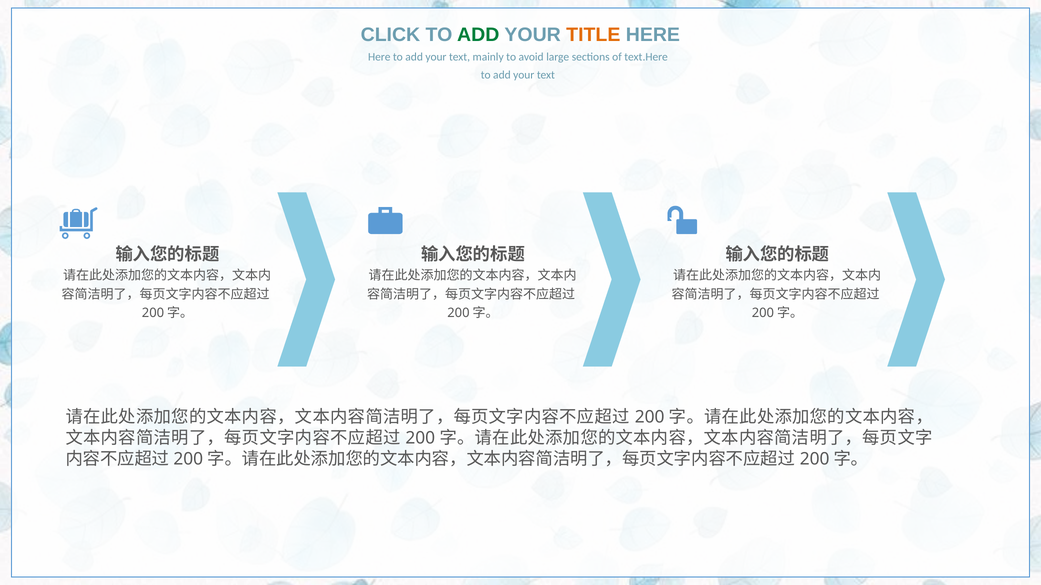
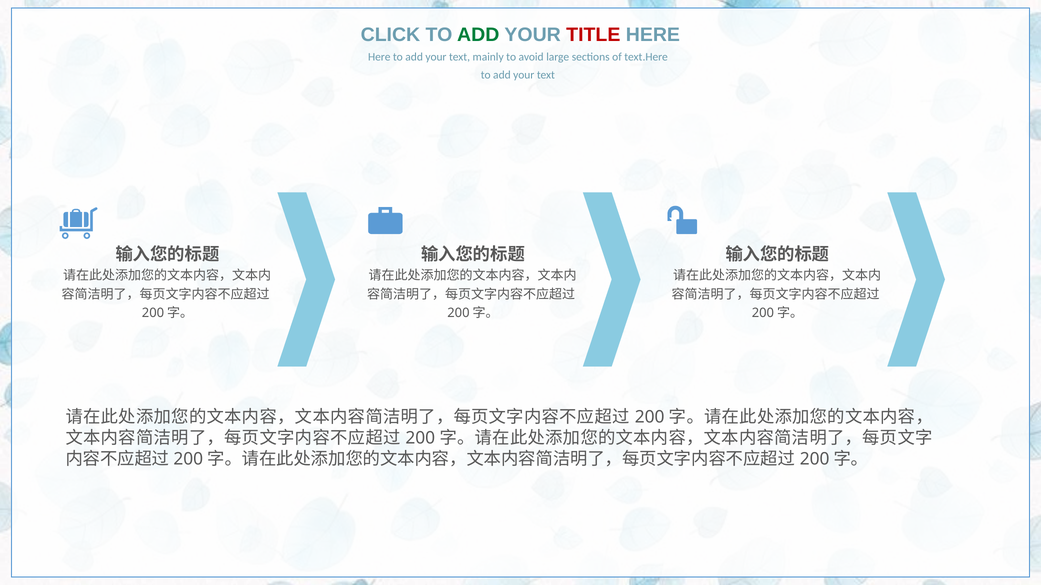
TITLE colour: orange -> red
